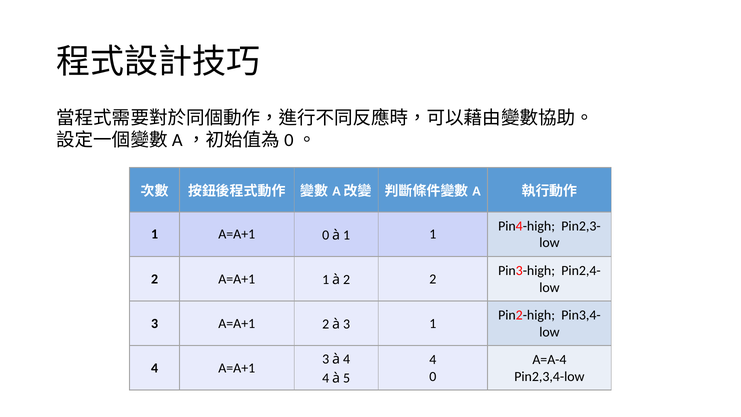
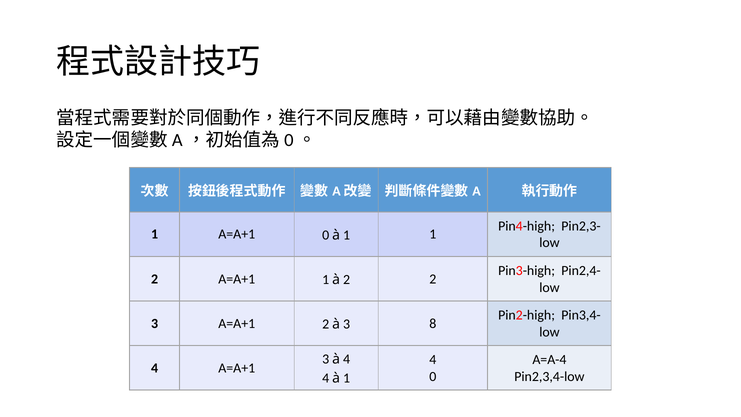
3 1: 1 -> 8
4 à 5: 5 -> 1
